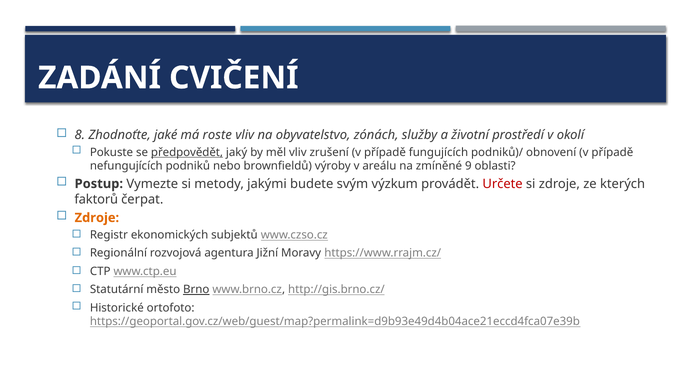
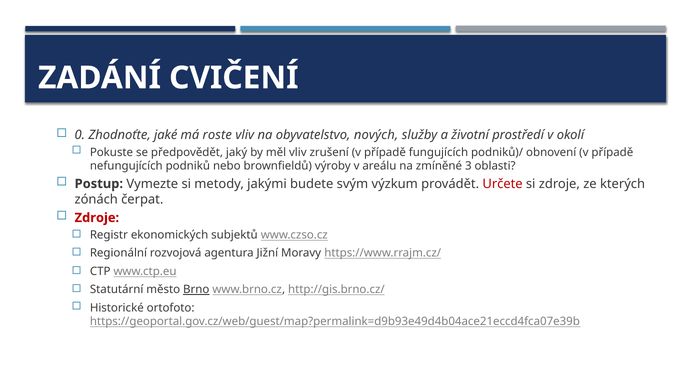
8: 8 -> 0
zónách: zónách -> nových
předpovědět underline: present -> none
9: 9 -> 3
faktorů: faktorů -> zónách
Zdroje at (97, 218) colour: orange -> red
